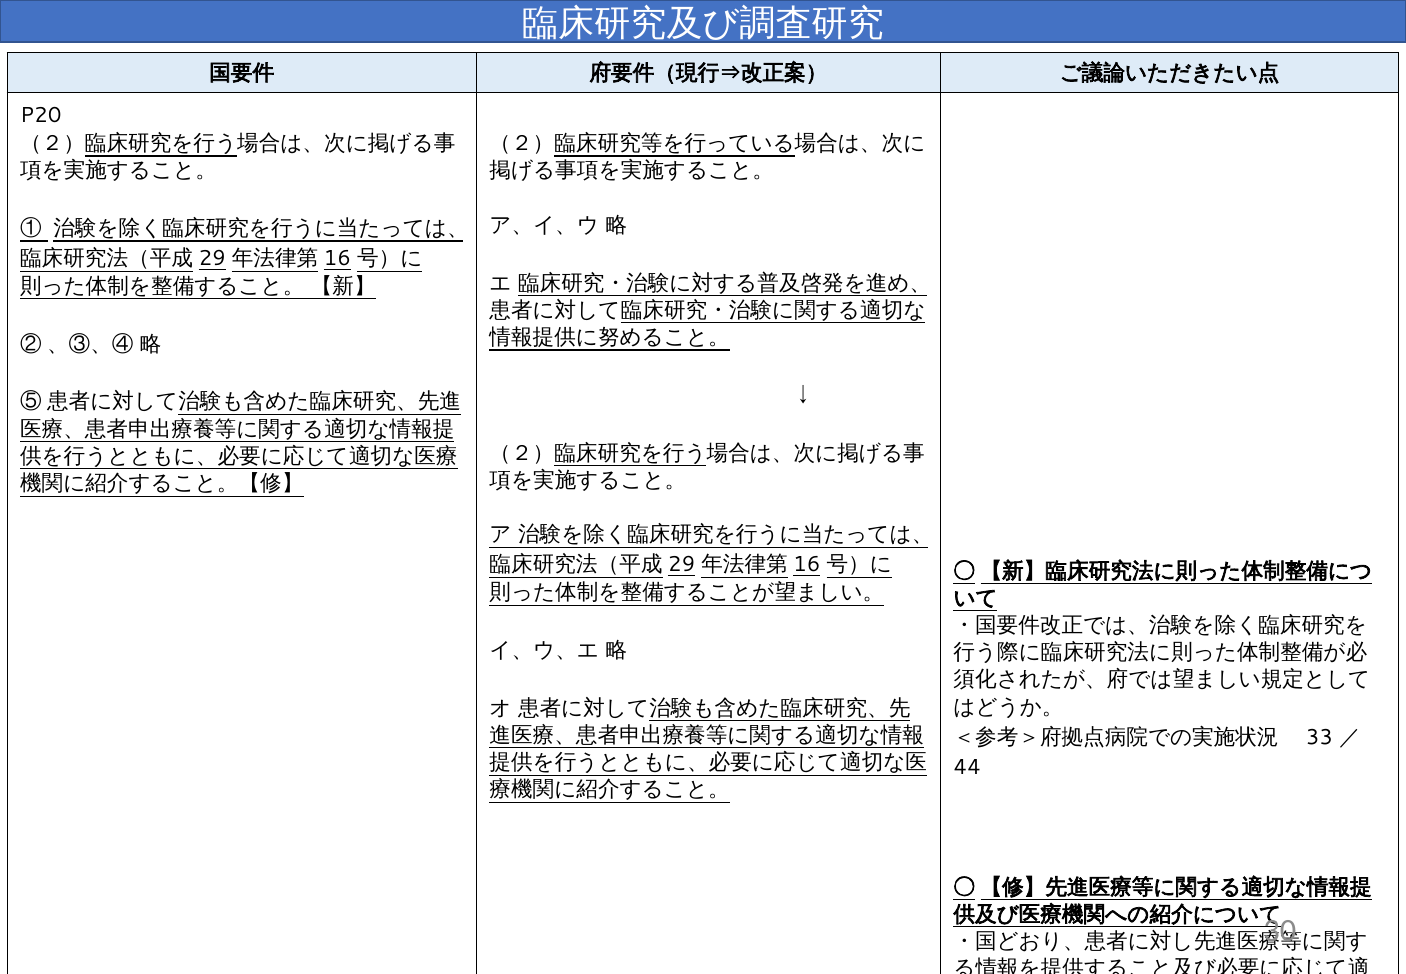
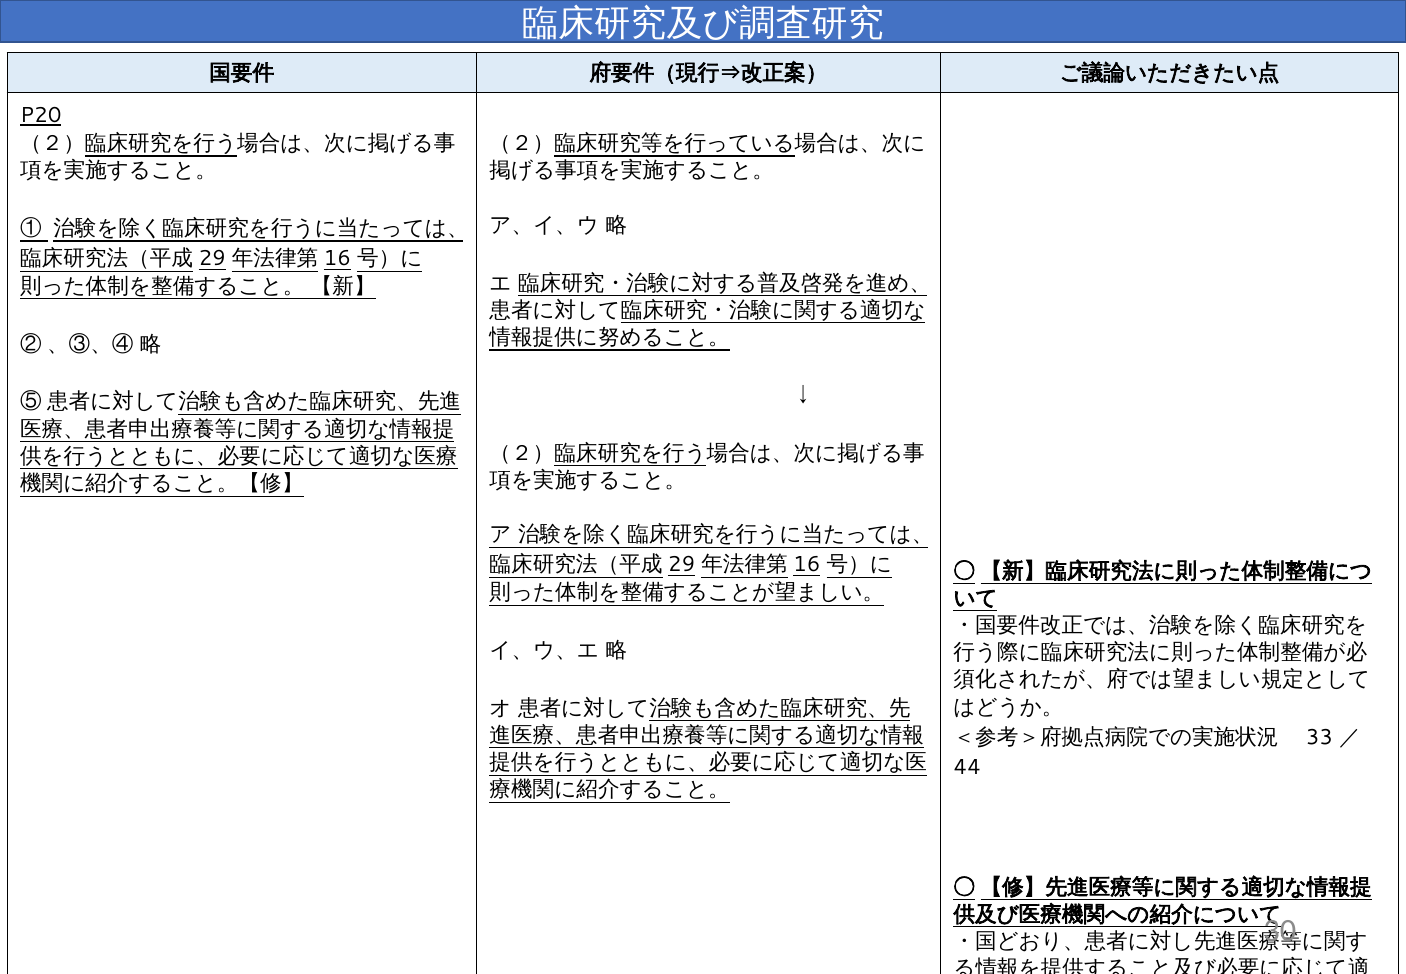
P20 underline: none -> present
